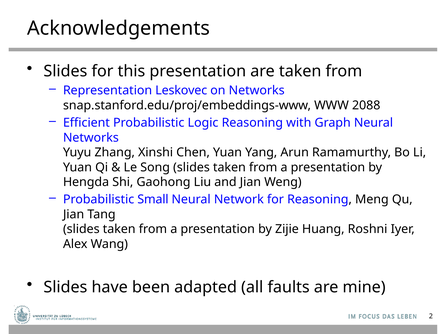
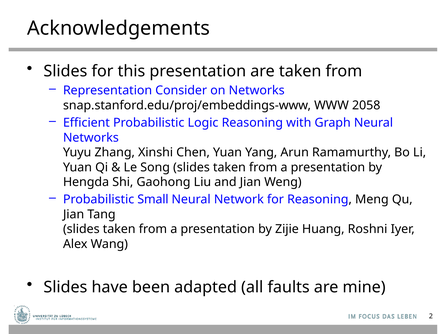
Leskovec: Leskovec -> Consider
2088: 2088 -> 2058
